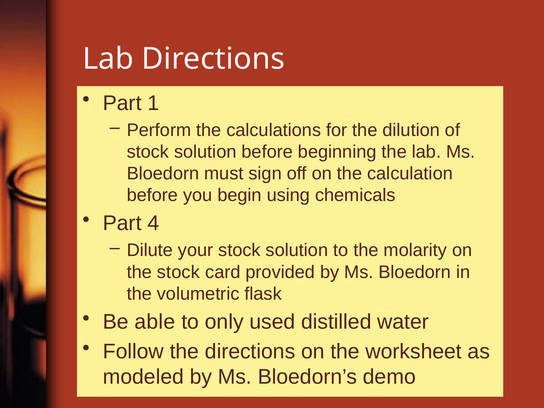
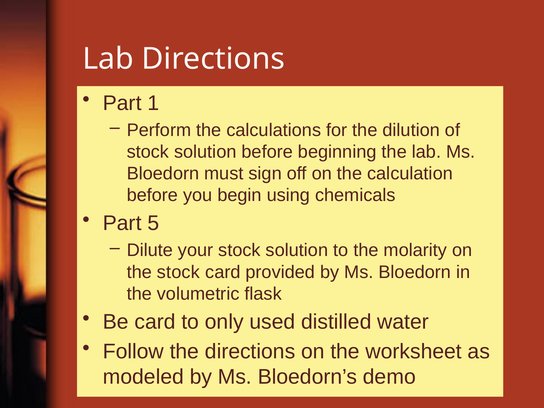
4: 4 -> 5
Be able: able -> card
